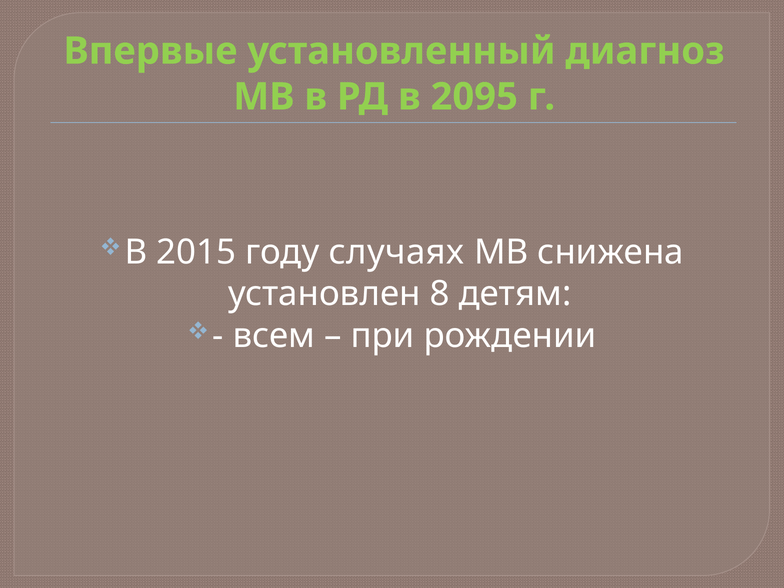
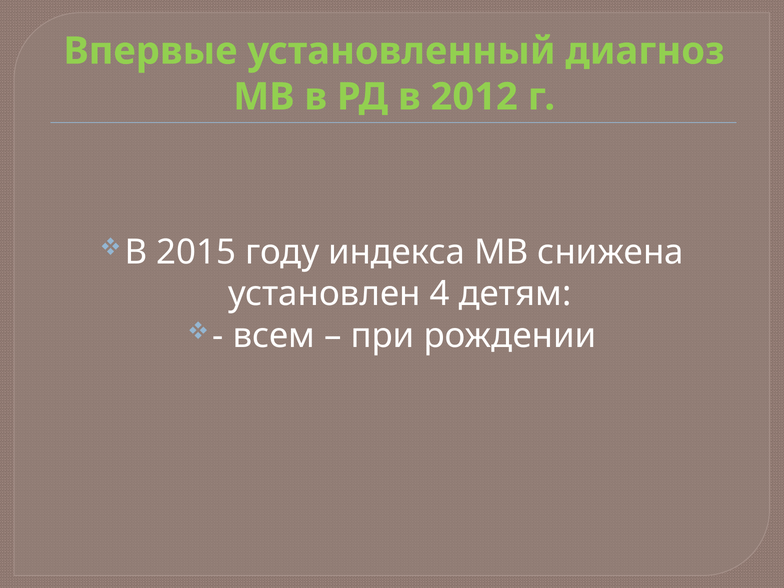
2095: 2095 -> 2012
случаях: случаях -> индекса
8: 8 -> 4
